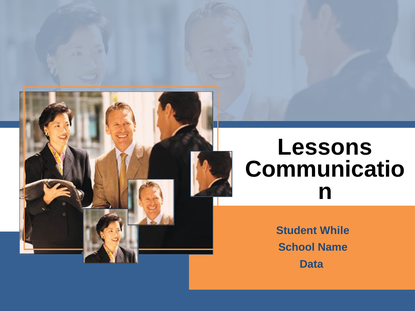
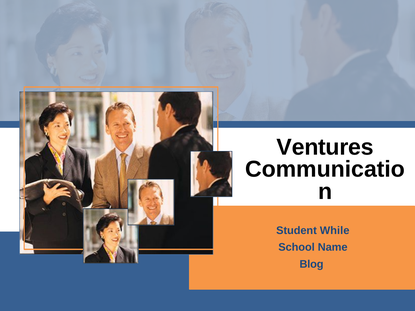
Lessons: Lessons -> Ventures
Data: Data -> Blog
